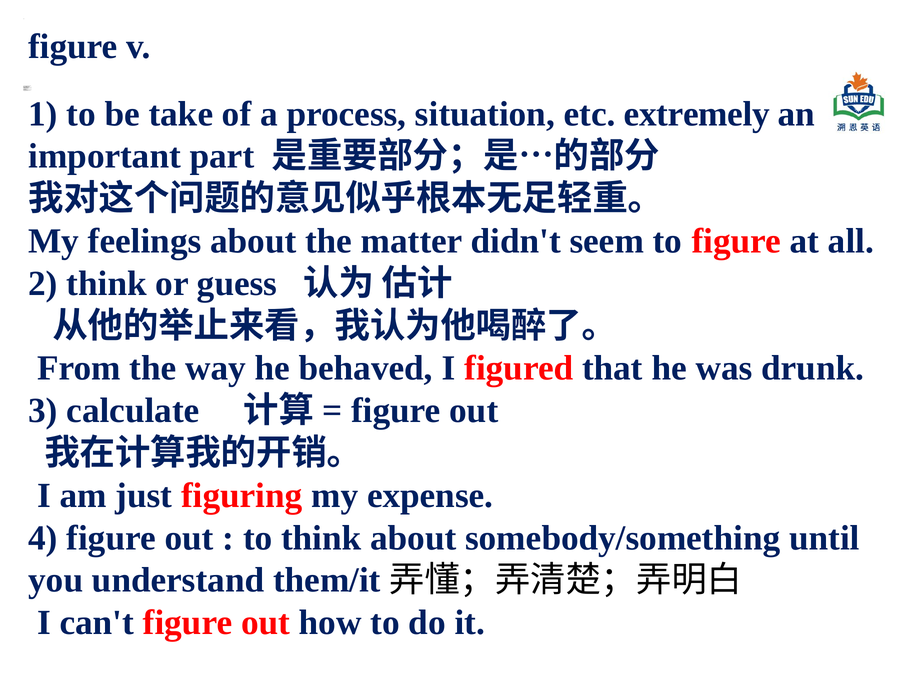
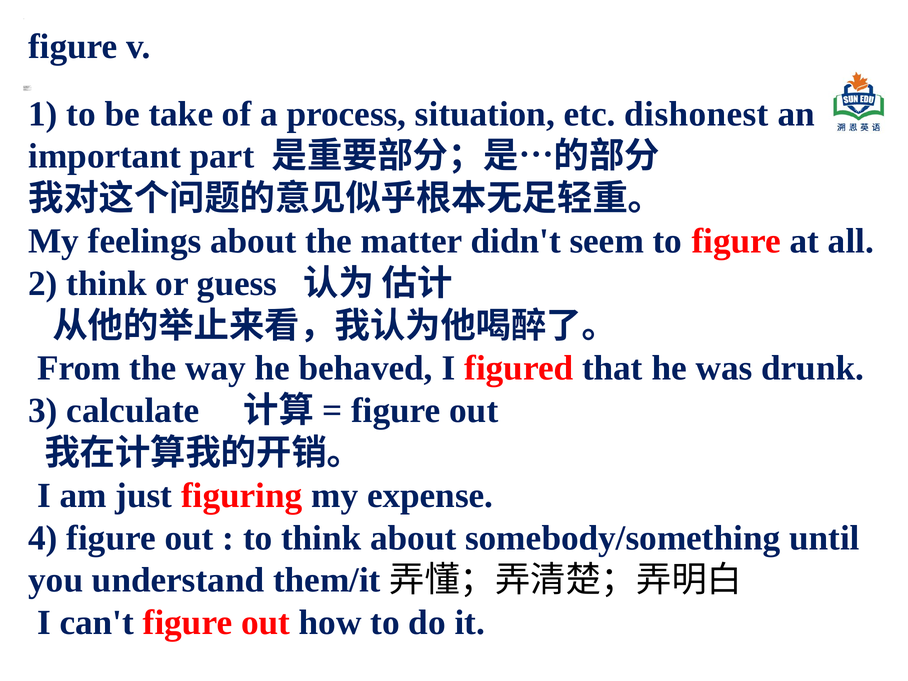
extremely: extremely -> dishonest
